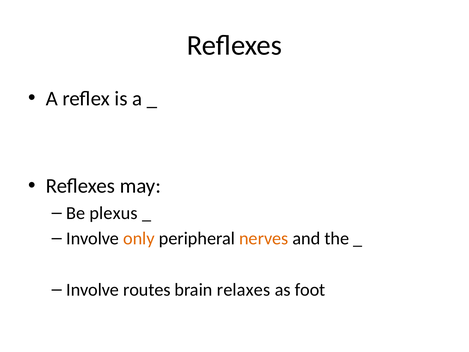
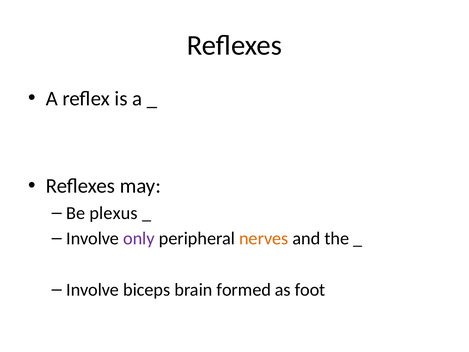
only colour: orange -> purple
routes: routes -> biceps
relaxes: relaxes -> formed
